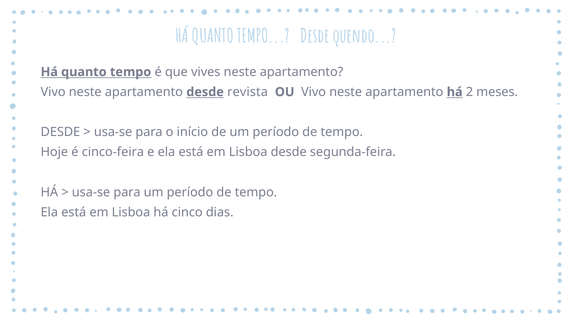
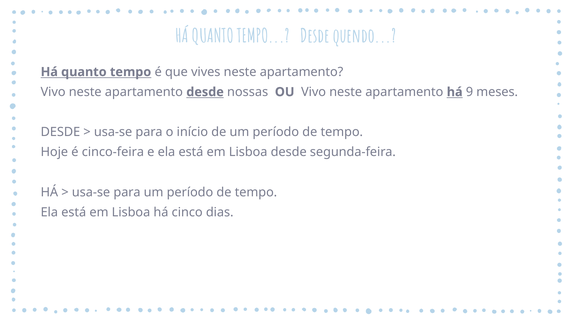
revista: revista -> nossas
2: 2 -> 9
